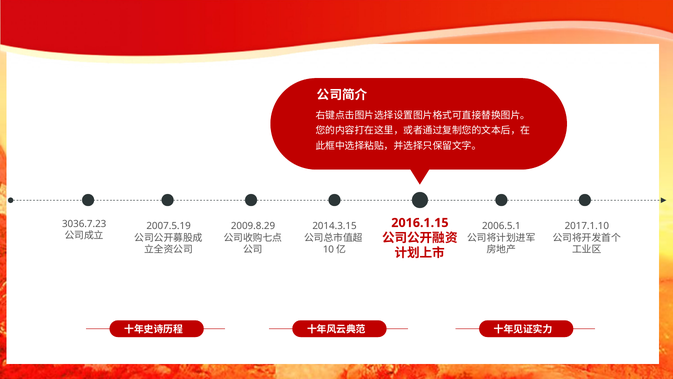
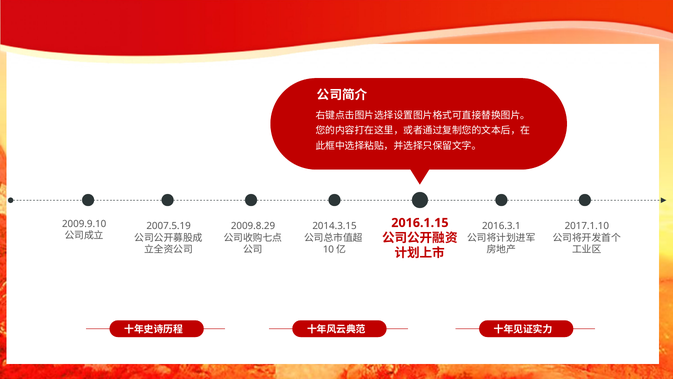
3036.7.23: 3036.7.23 -> 2009.9.10
2006.5.1: 2006.5.1 -> 2016.3.1
